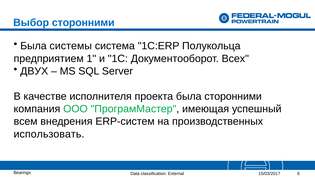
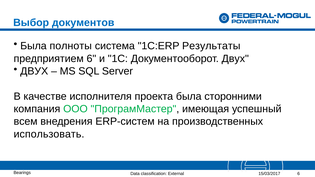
Выбор сторонними: сторонними -> документов
системы: системы -> полноты
Полукольца: Полукольца -> Результаты
предприятием 1: 1 -> 6
Документооборот Всех: Всех -> Двух
